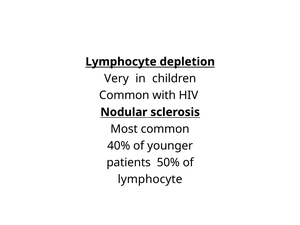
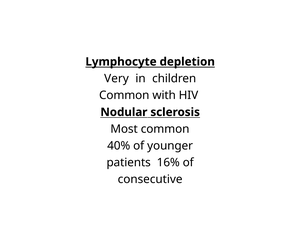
50%: 50% -> 16%
lymphocyte at (150, 179): lymphocyte -> consecutive
